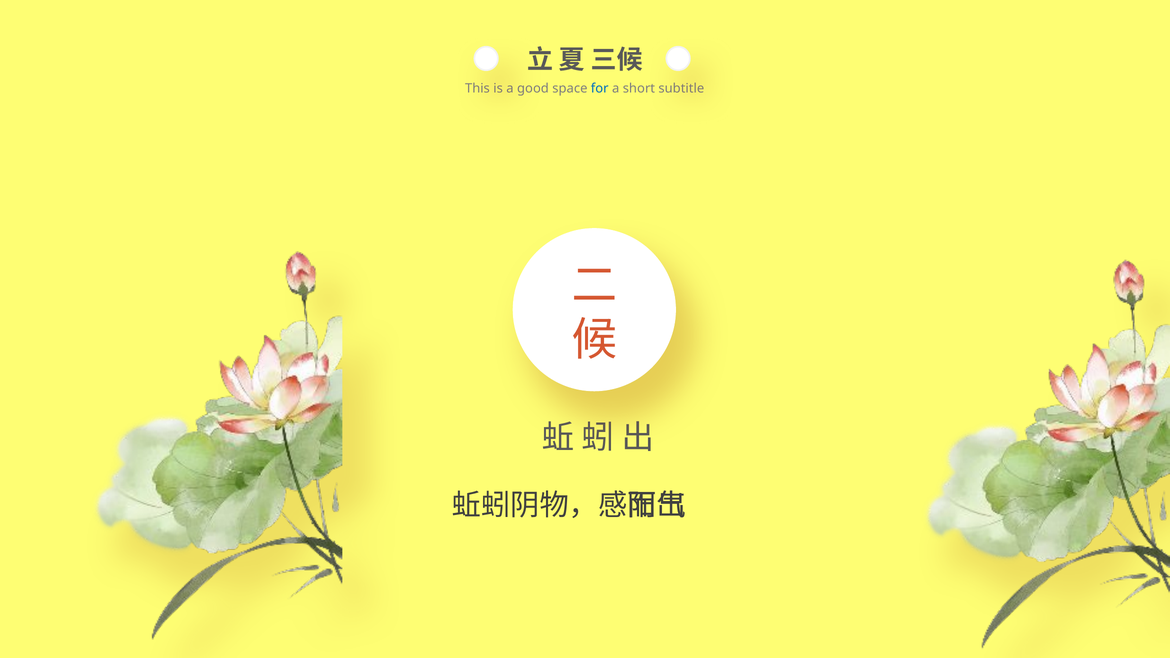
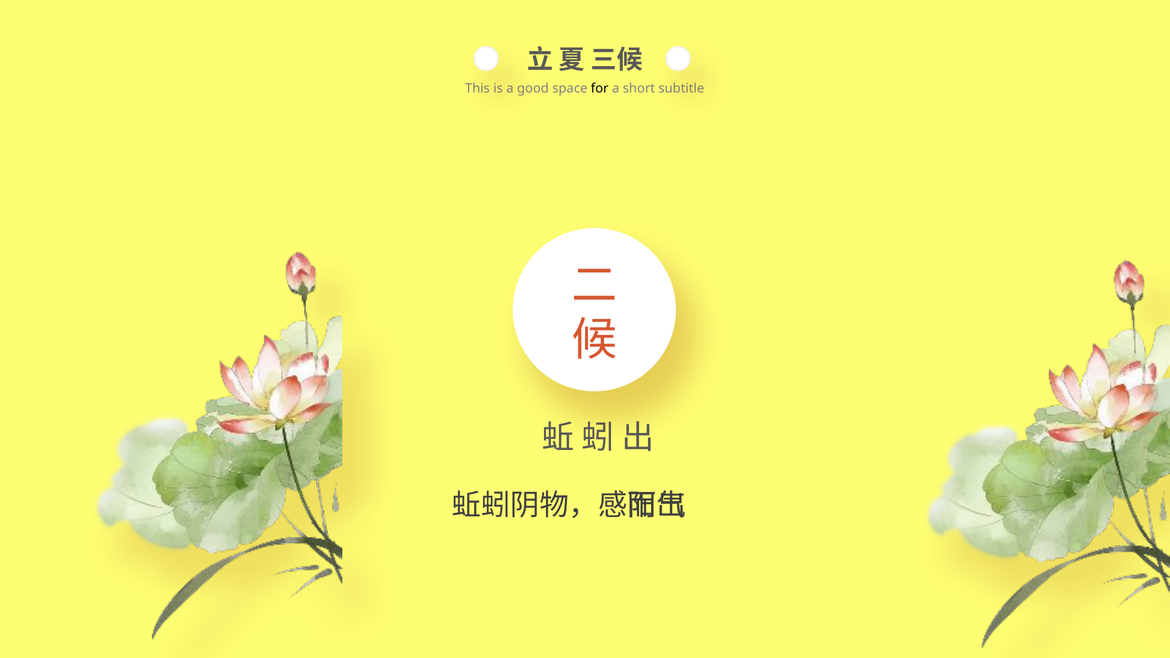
for colour: blue -> black
